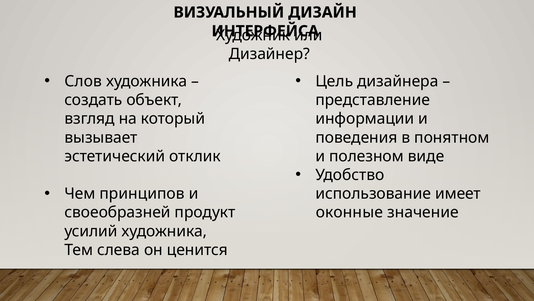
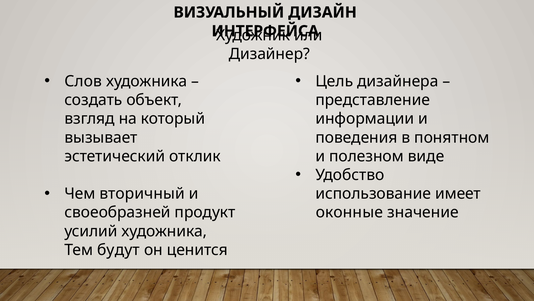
принципов: принципов -> вторичный
слева: слева -> будут
